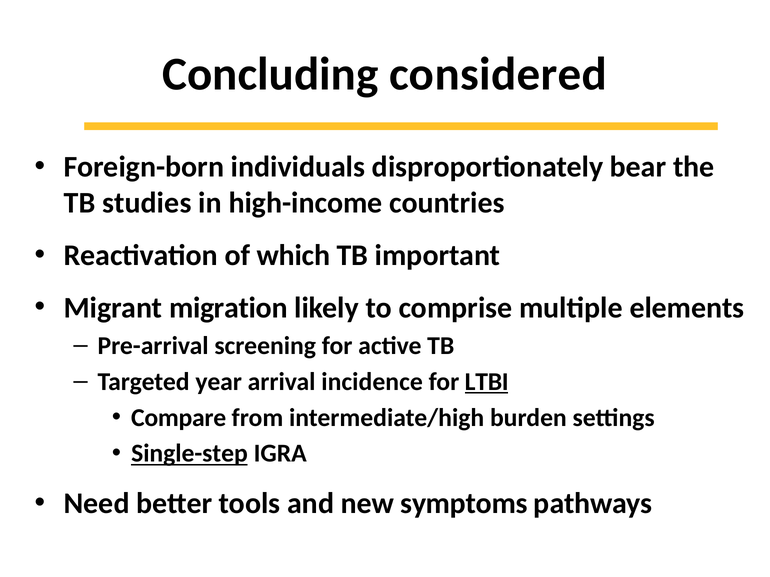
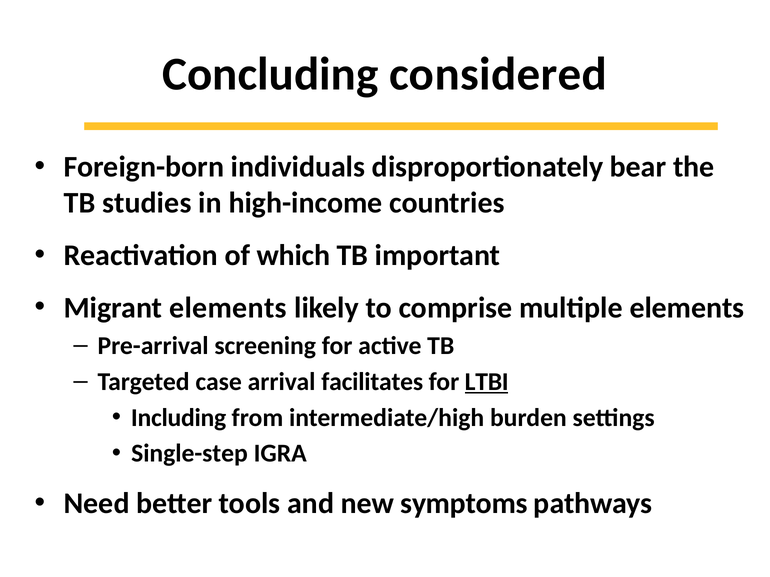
Migrant migration: migration -> elements
year: year -> case
incidence: incidence -> facilitates
Compare: Compare -> Including
Single-step underline: present -> none
